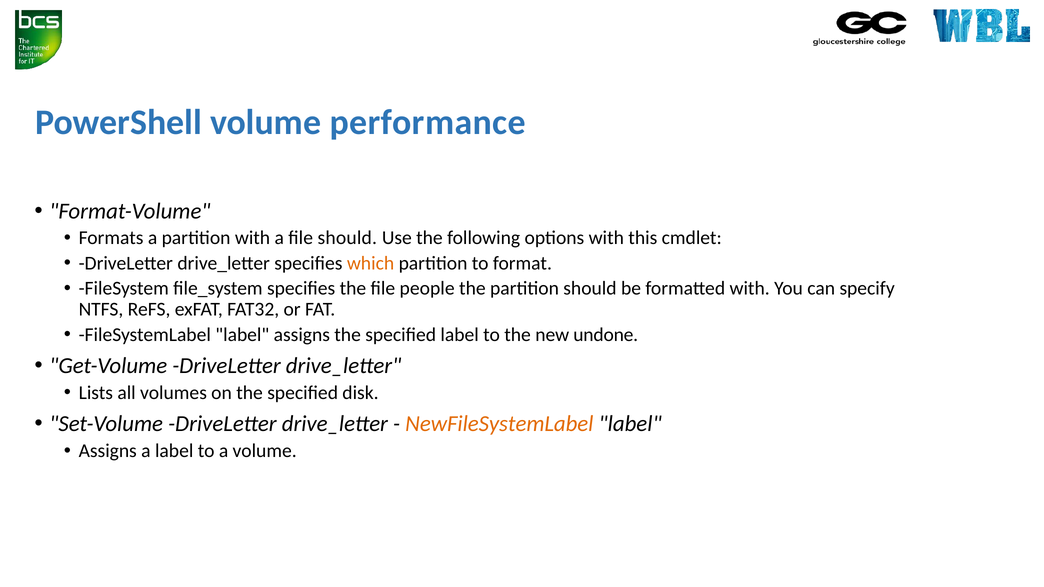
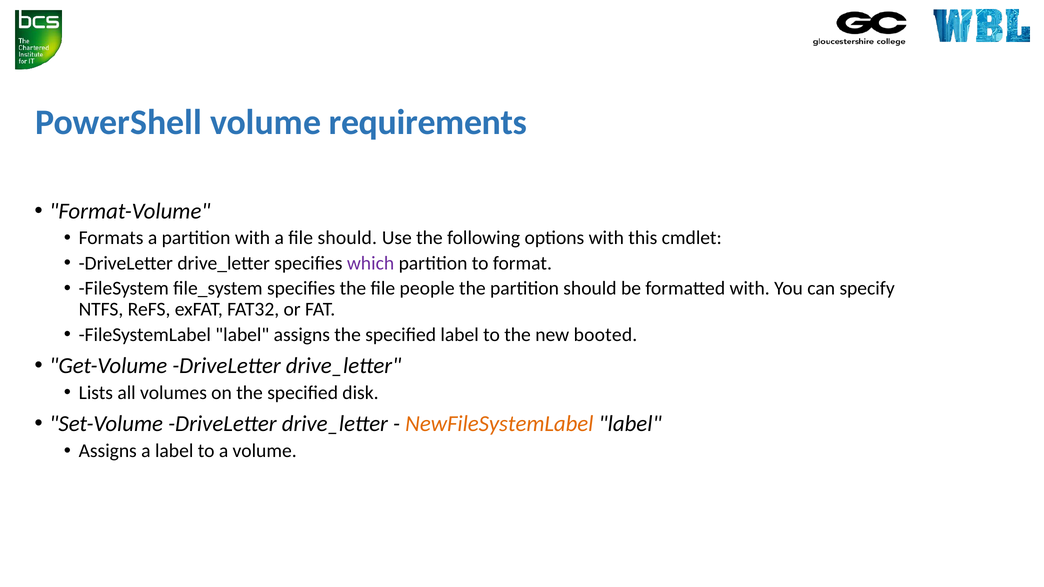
performance: performance -> requirements
which colour: orange -> purple
undone: undone -> booted
